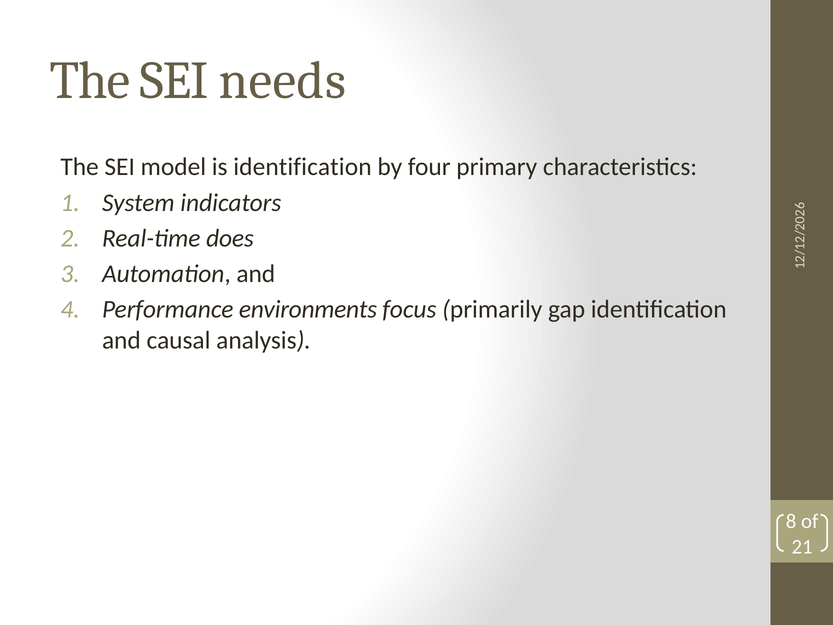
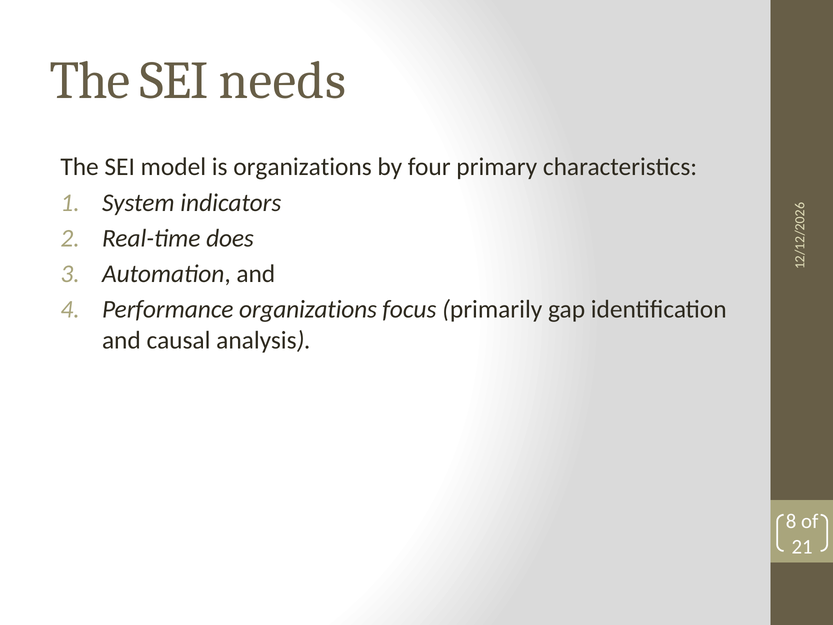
is identification: identification -> organizations
Performance environments: environments -> organizations
